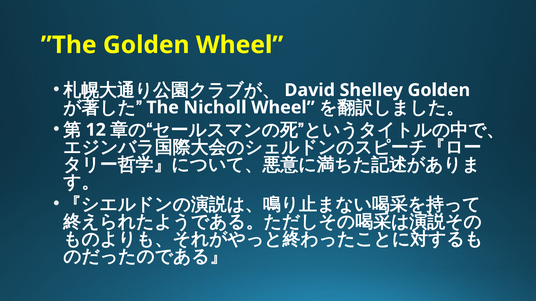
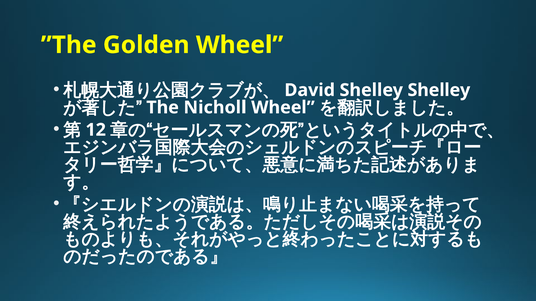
Shelley Golden: Golden -> Shelley
